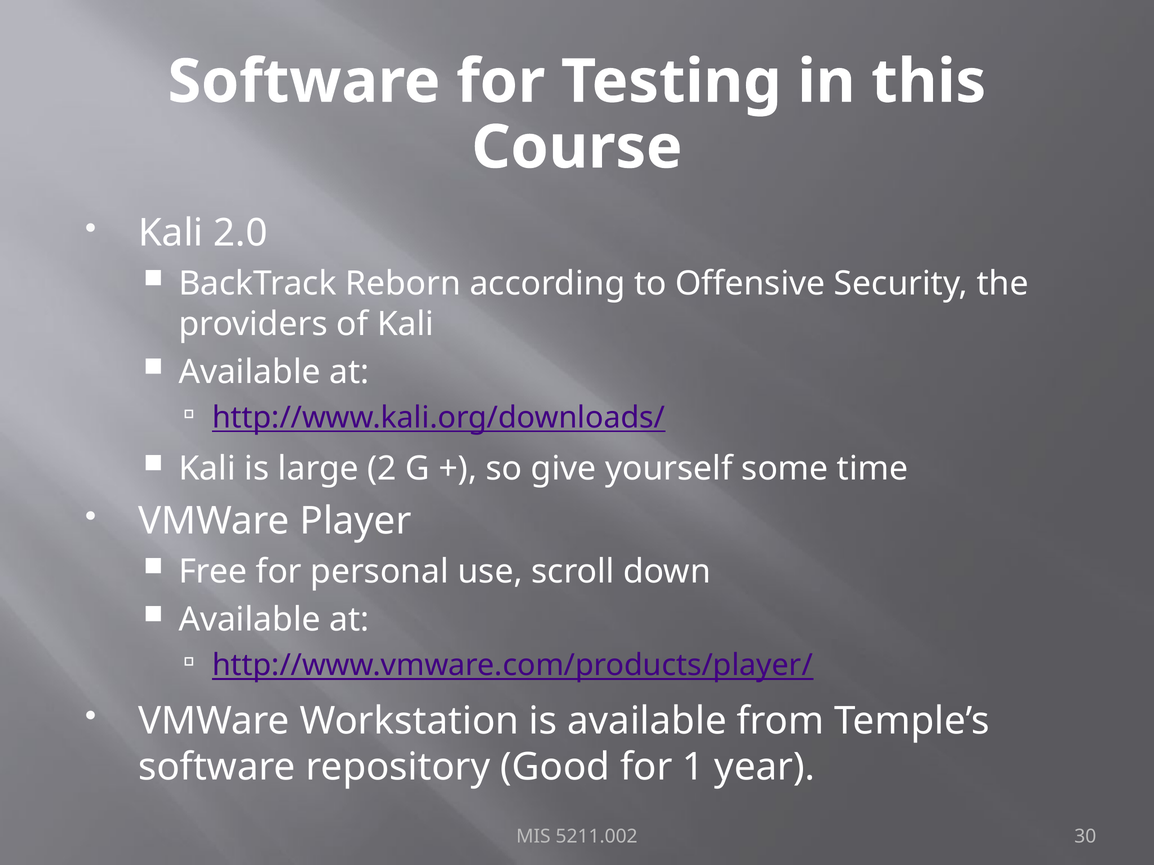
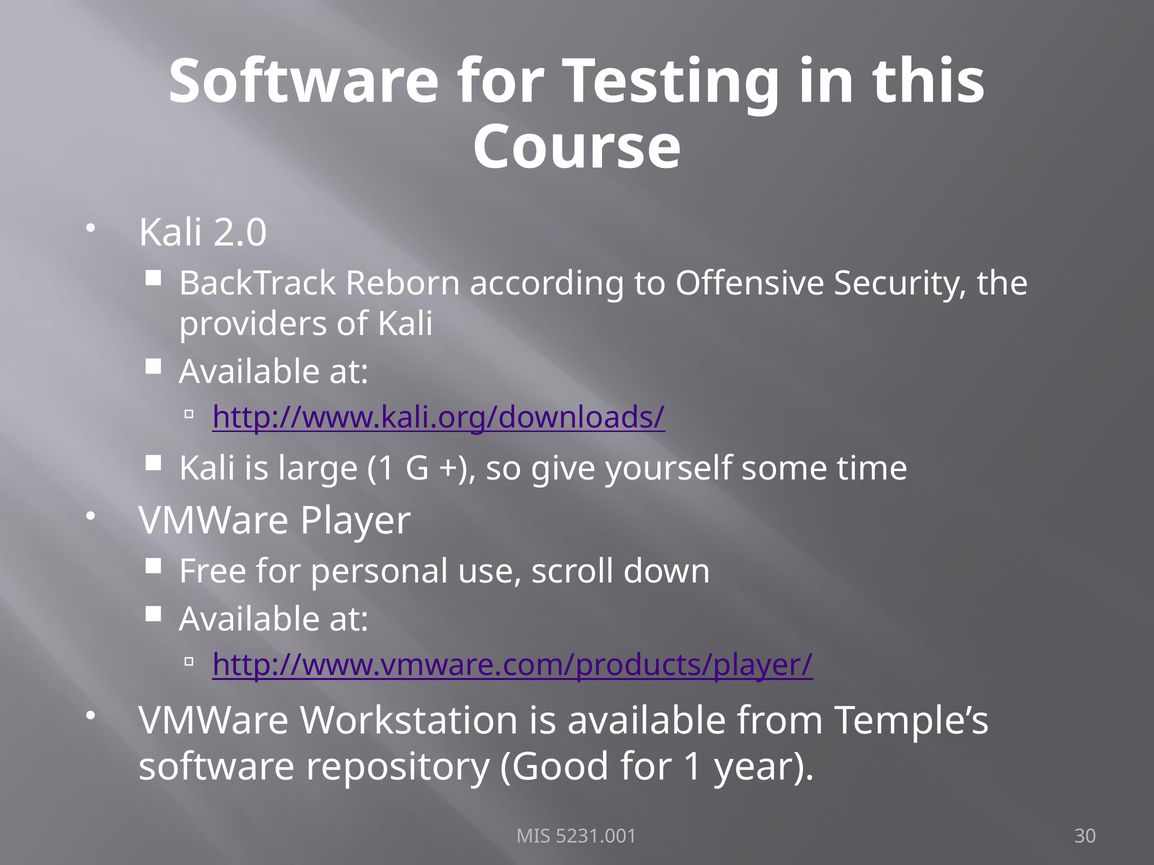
large 2: 2 -> 1
5211.002: 5211.002 -> 5231.001
